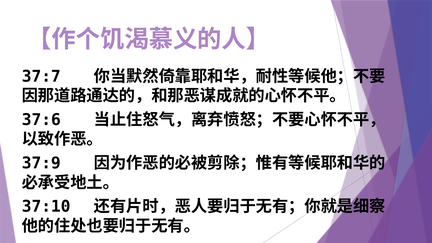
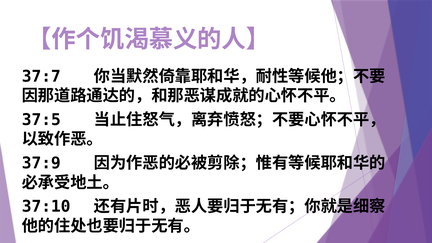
37:6: 37:6 -> 37:5
